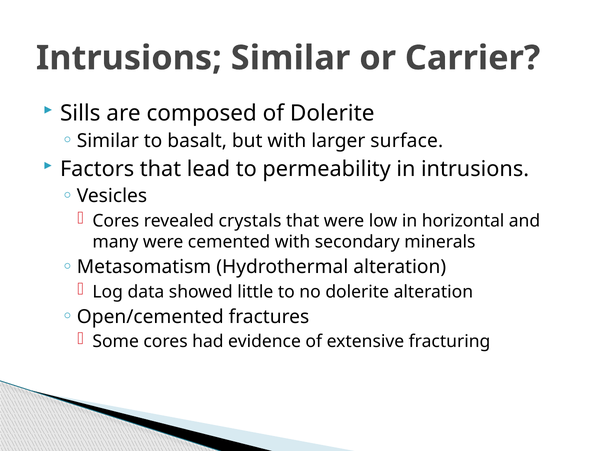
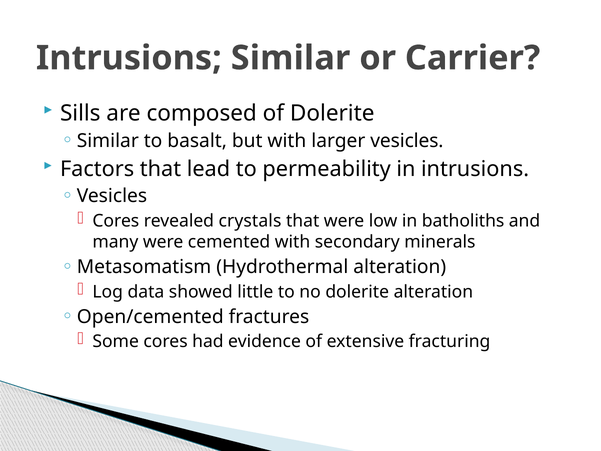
larger surface: surface -> vesicles
horizontal: horizontal -> batholiths
